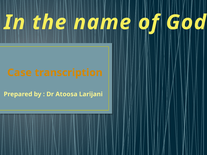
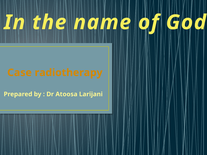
transcription: transcription -> radiotherapy
